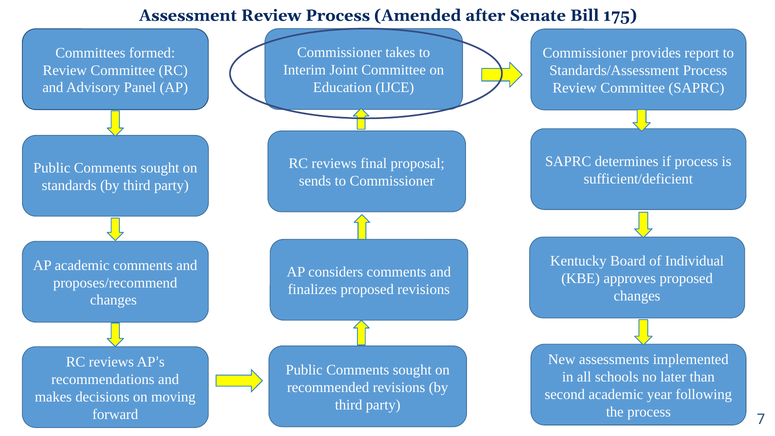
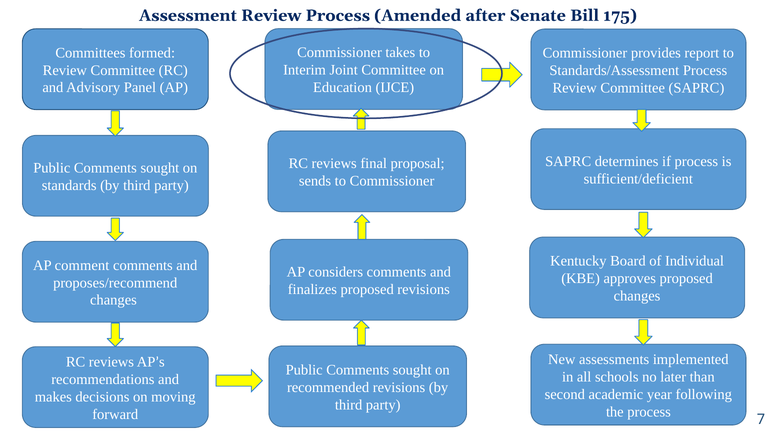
AP academic: academic -> comment
